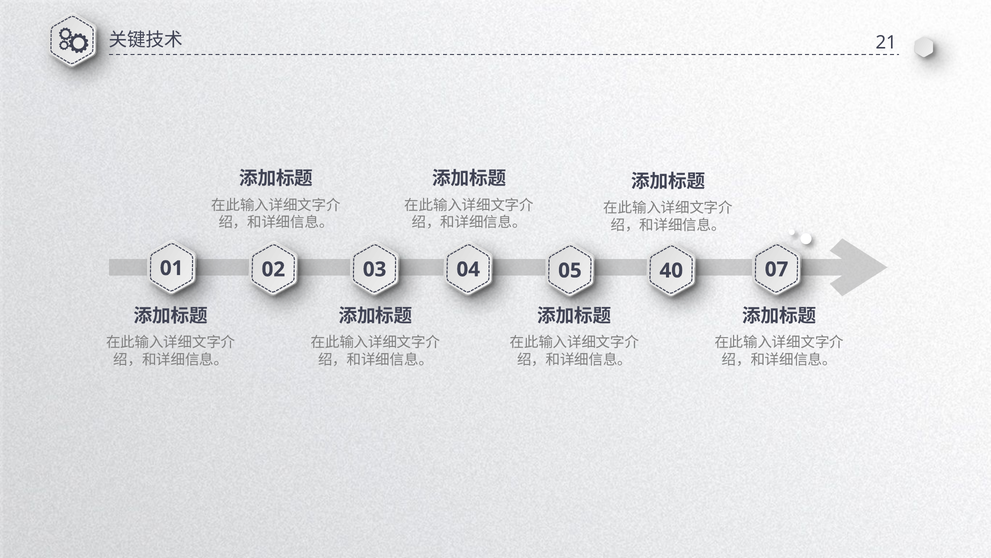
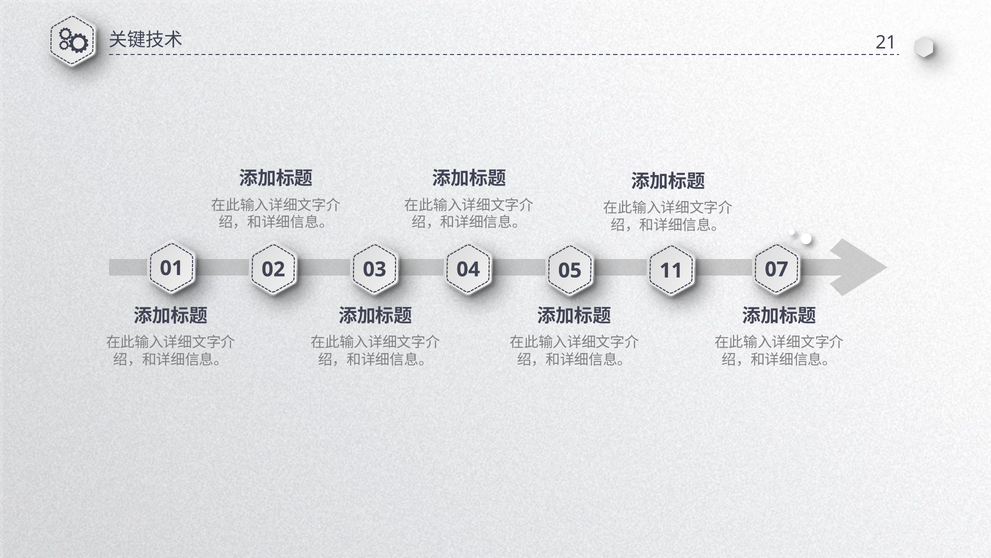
40: 40 -> 11
